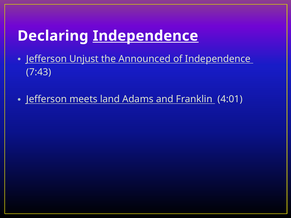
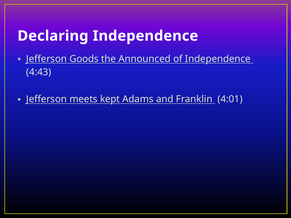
Independence at (145, 36) underline: present -> none
Unjust: Unjust -> Goods
7:43: 7:43 -> 4:43
land: land -> kept
